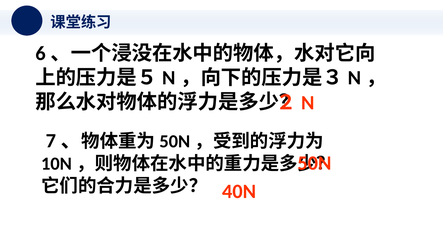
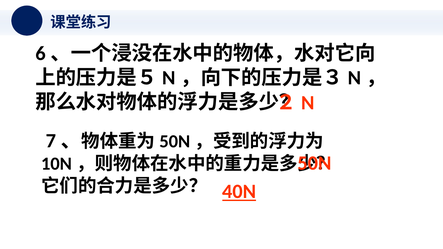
40N underline: none -> present
